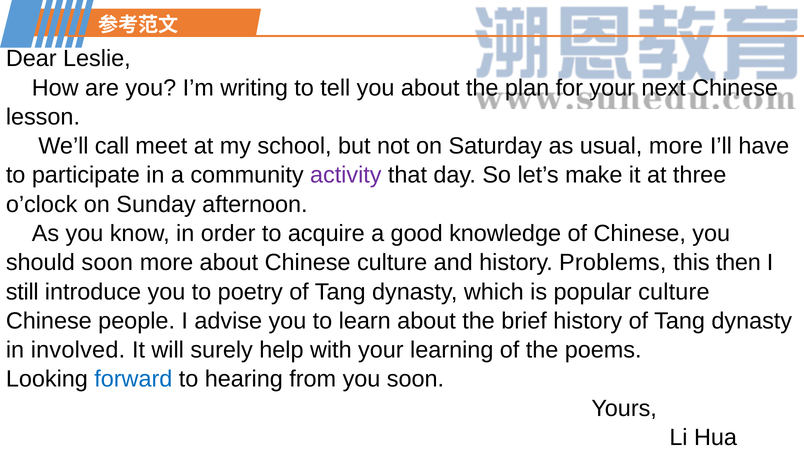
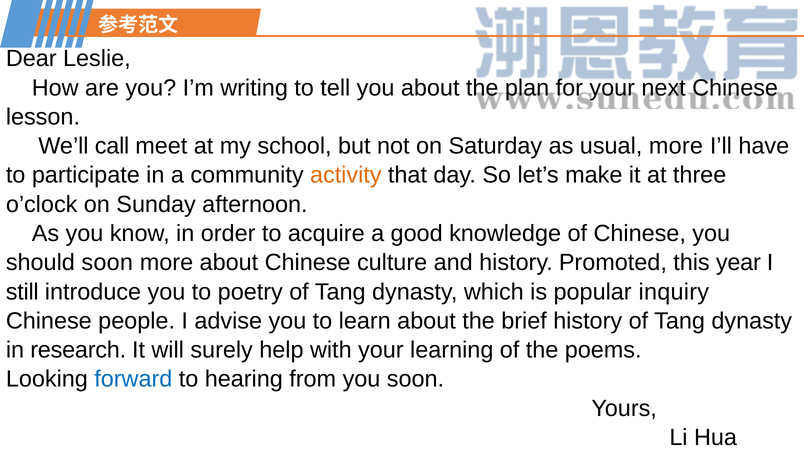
activity colour: purple -> orange
Problems: Problems -> Promoted
then: then -> year
popular culture: culture -> inquiry
involved: involved -> research
